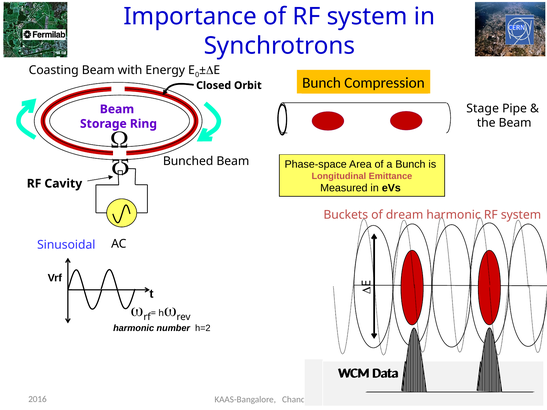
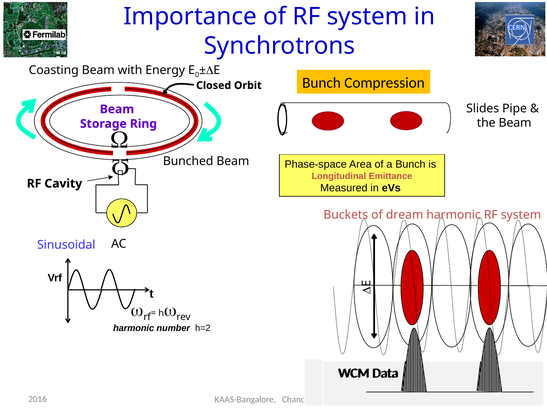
Stage: Stage -> Slides
